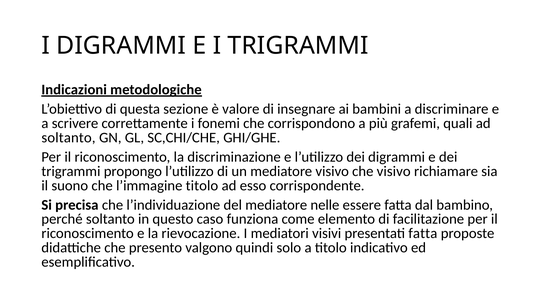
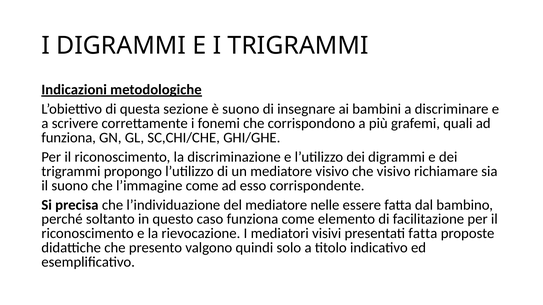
è valore: valore -> suono
soltanto at (69, 138): soltanto -> funziona
l’immagine titolo: titolo -> come
